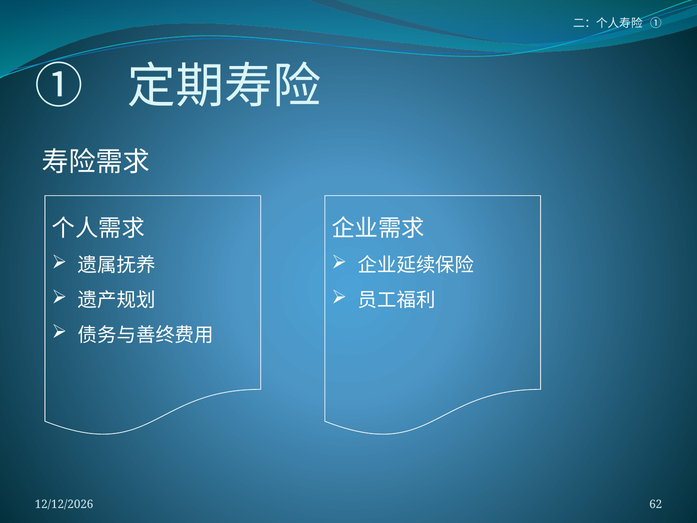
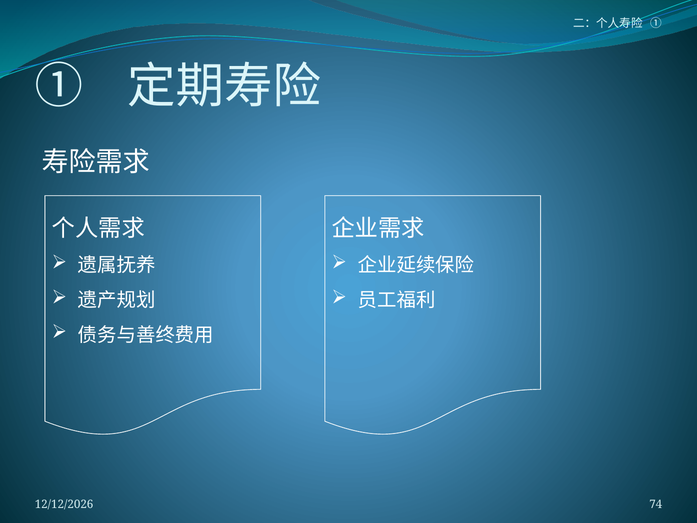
62: 62 -> 74
